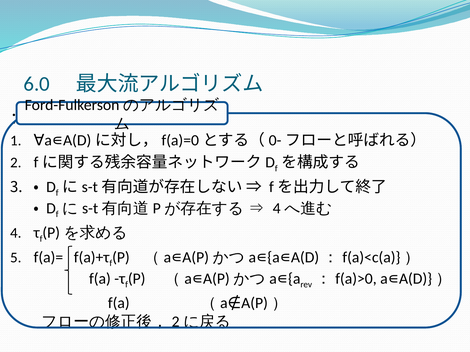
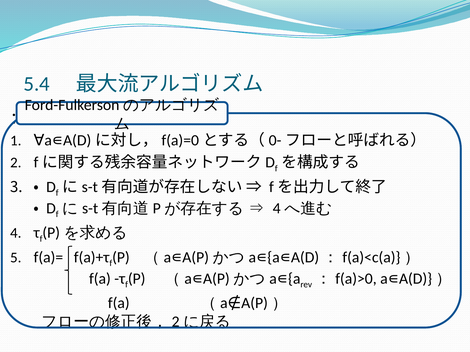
6.0: 6.0 -> 5.4
